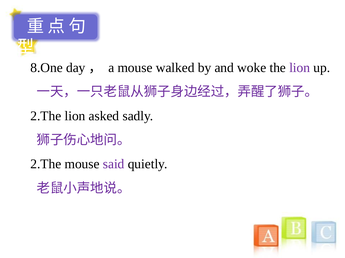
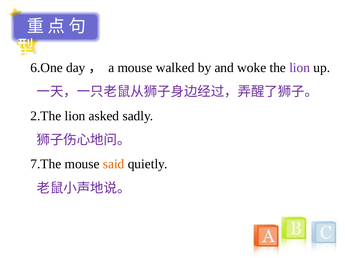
8.One: 8.One -> 6.One
2.The at (46, 164): 2.The -> 7.The
said colour: purple -> orange
